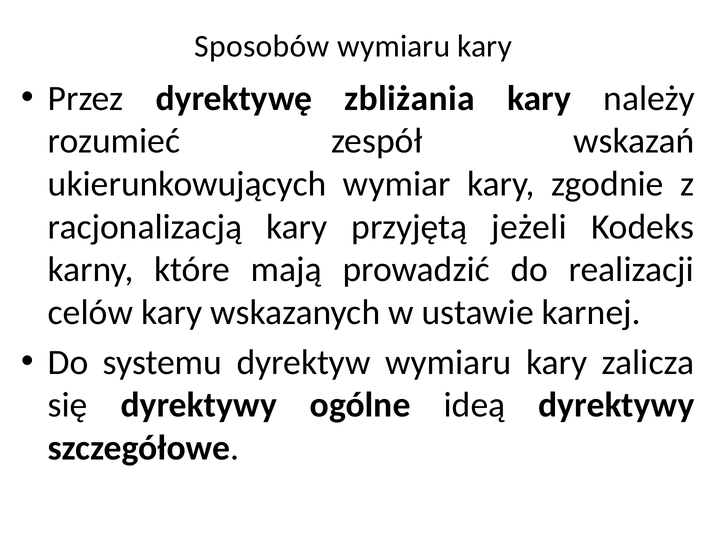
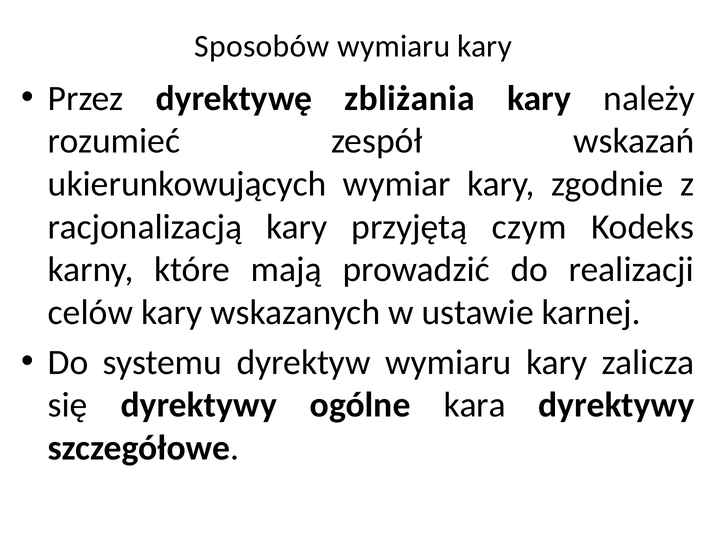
jeżeli: jeżeli -> czym
ideą: ideą -> kara
